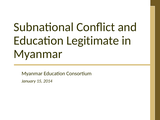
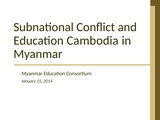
Legitimate: Legitimate -> Cambodia
